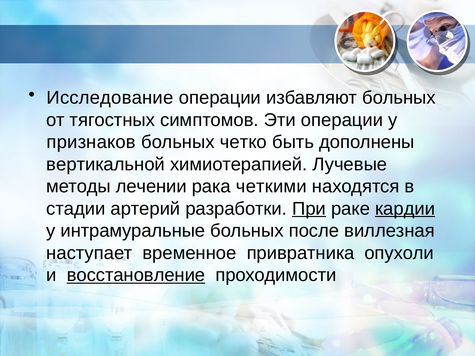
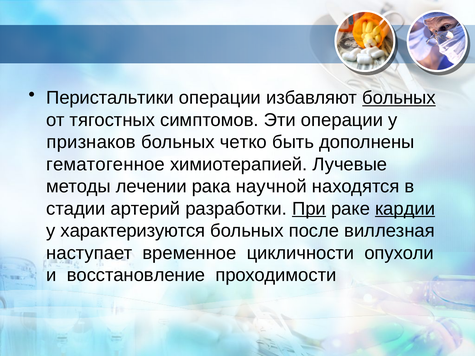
Исследование: Исследование -> Перистальтики
больных at (399, 98) underline: none -> present
вертикальной: вертикальной -> гематогенное
четкими: четкими -> научной
интрамуральные: интрамуральные -> характеризуются
привратника: привратника -> цикличности
восстановление underline: present -> none
